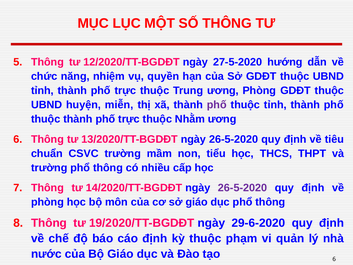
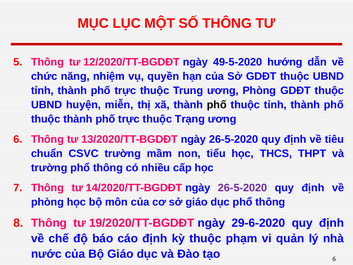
27-5-2020: 27-5-2020 -> 49-5-2020
phố at (217, 105) colour: purple -> black
Nhằm: Nhằm -> Trạng
